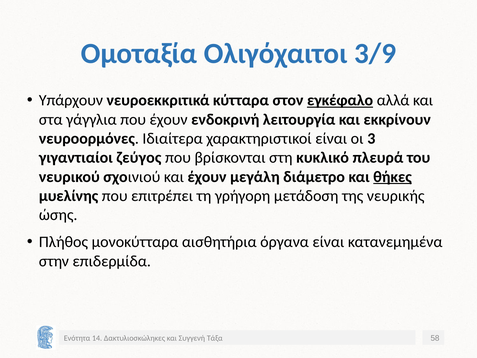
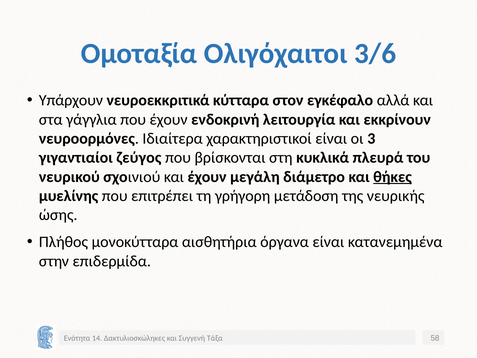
3/9: 3/9 -> 3/6
εγκέφαλο underline: present -> none
κυκλικό: κυκλικό -> κυκλικά
